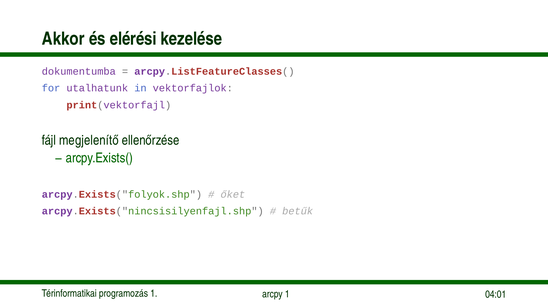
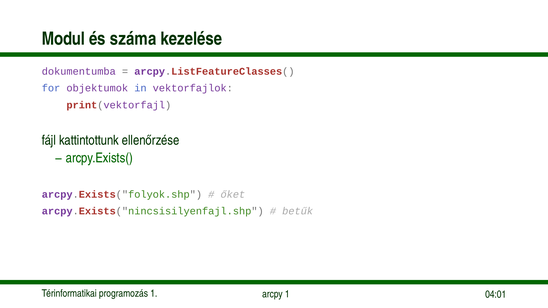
Akkor: Akkor -> Modul
elérési: elérési -> száma
utalhatunk: utalhatunk -> objektumok
megjelenítő: megjelenítő -> kattintottunk
